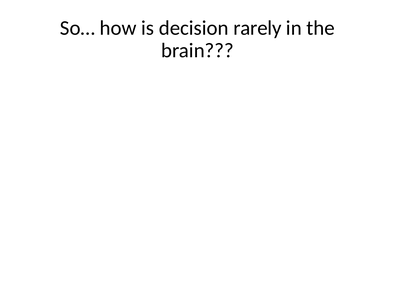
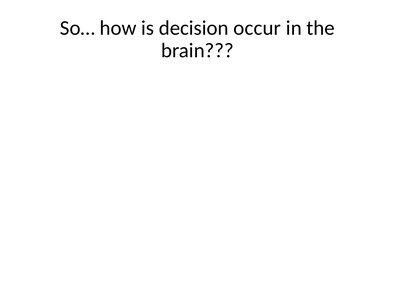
rarely: rarely -> occur
